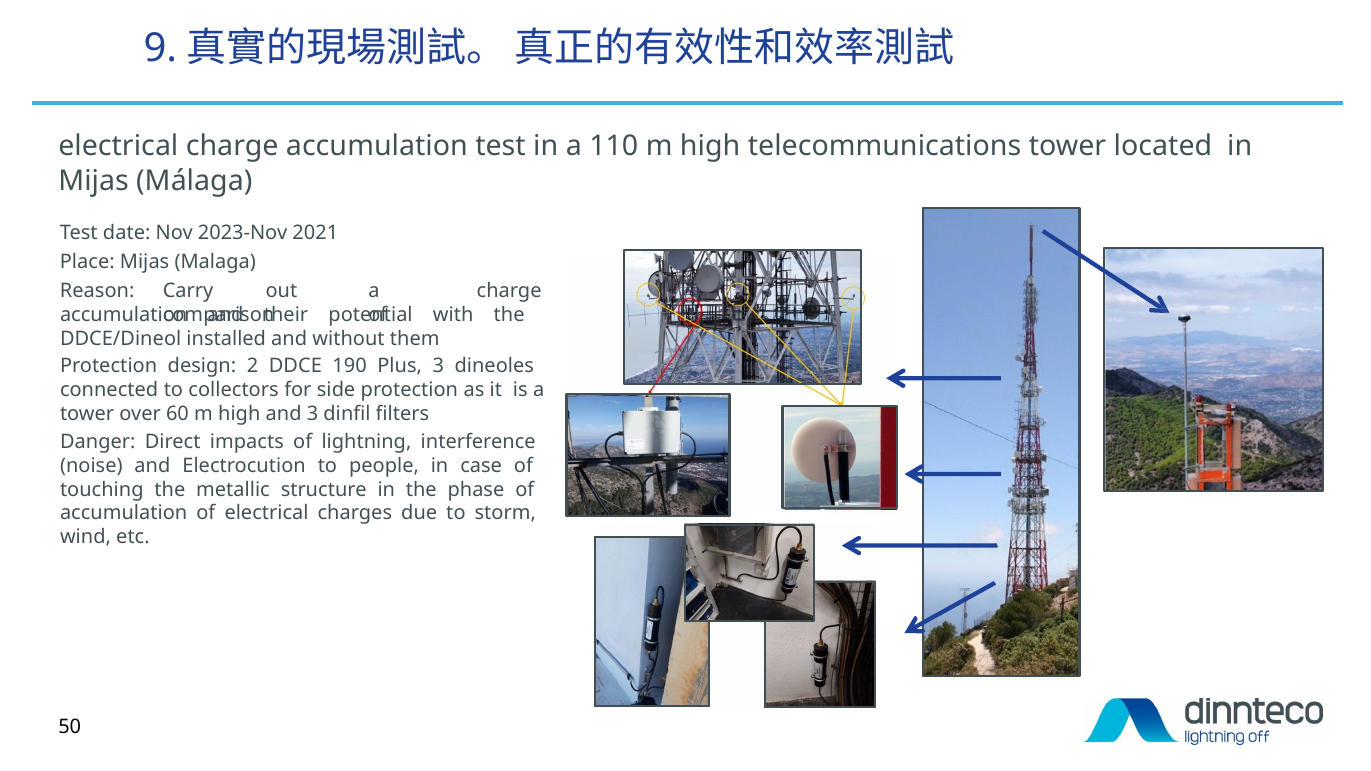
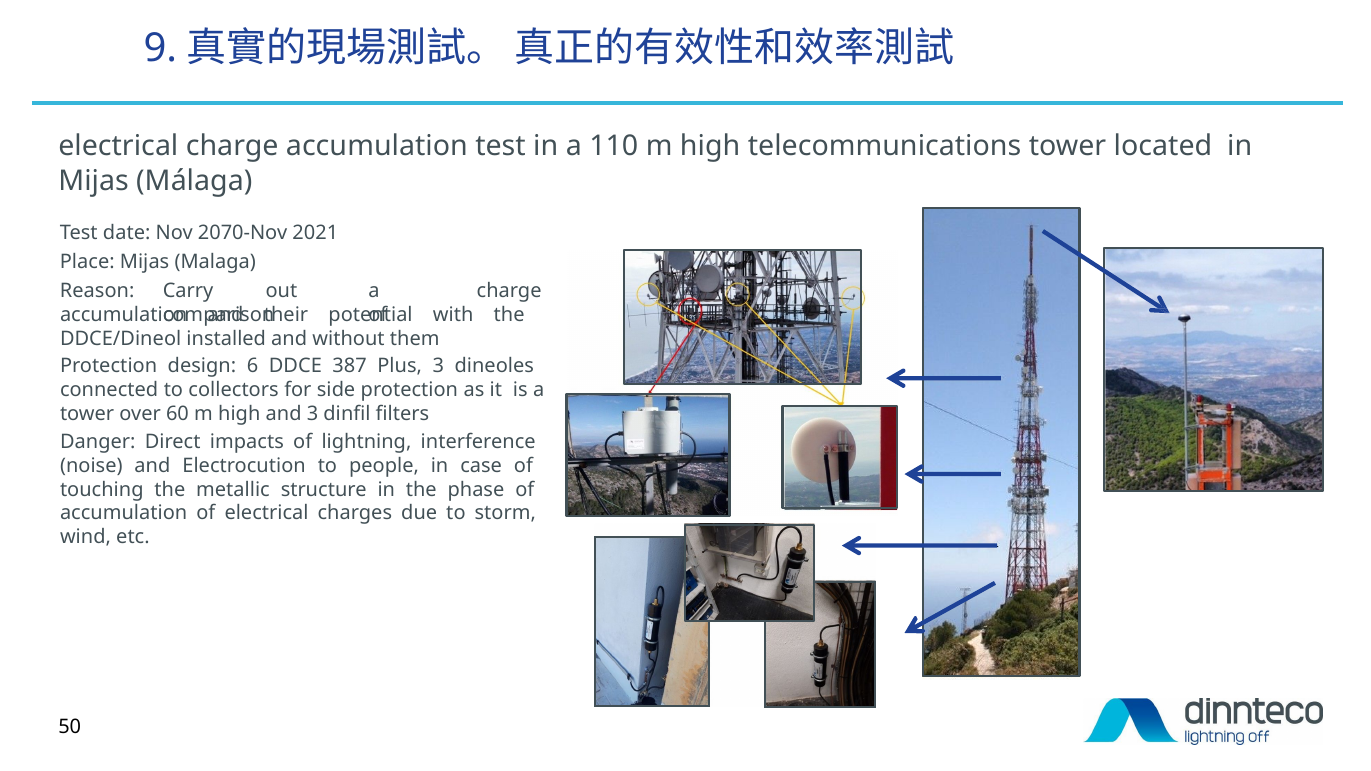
2023-Nov: 2023-Nov -> 2070-Nov
2: 2 -> 6
190: 190 -> 387
